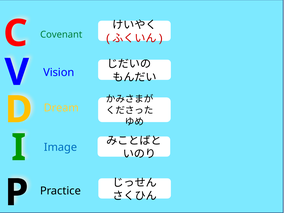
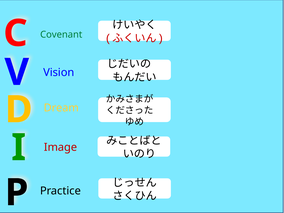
Image colour: blue -> red
